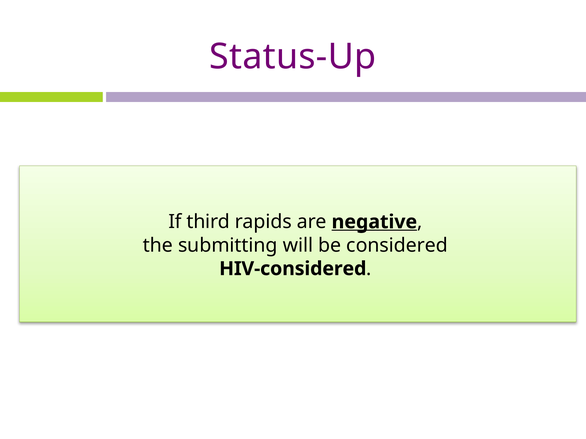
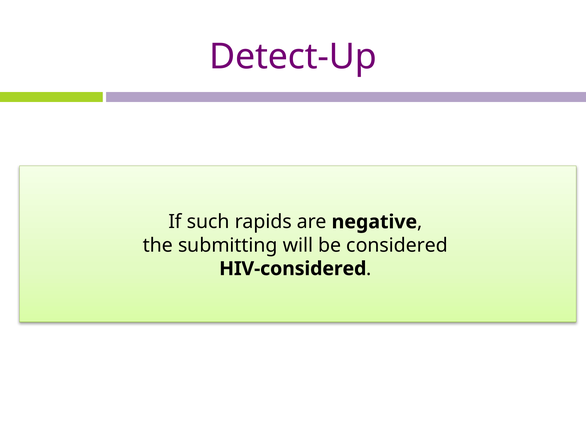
Status-Up: Status-Up -> Detect-Up
third: third -> such
negative underline: present -> none
